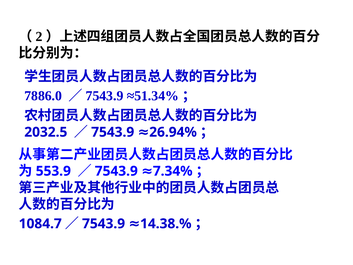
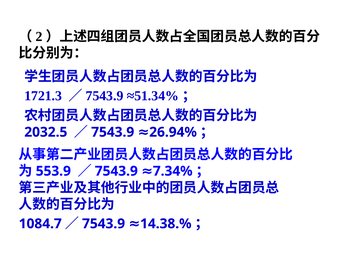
7886.0: 7886.0 -> 1721.3
